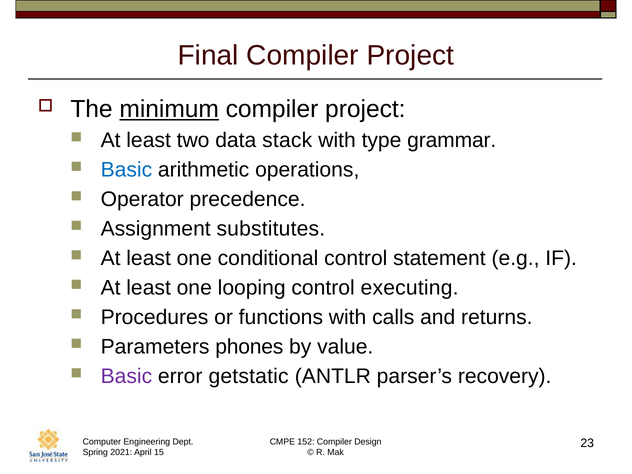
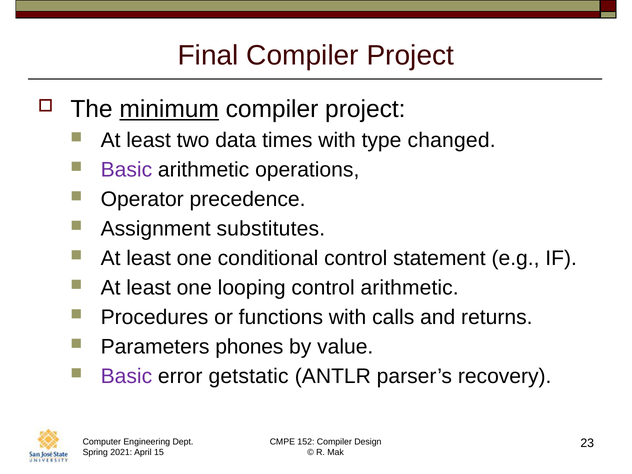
stack: stack -> times
grammar: grammar -> changed
Basic at (126, 170) colour: blue -> purple
control executing: executing -> arithmetic
